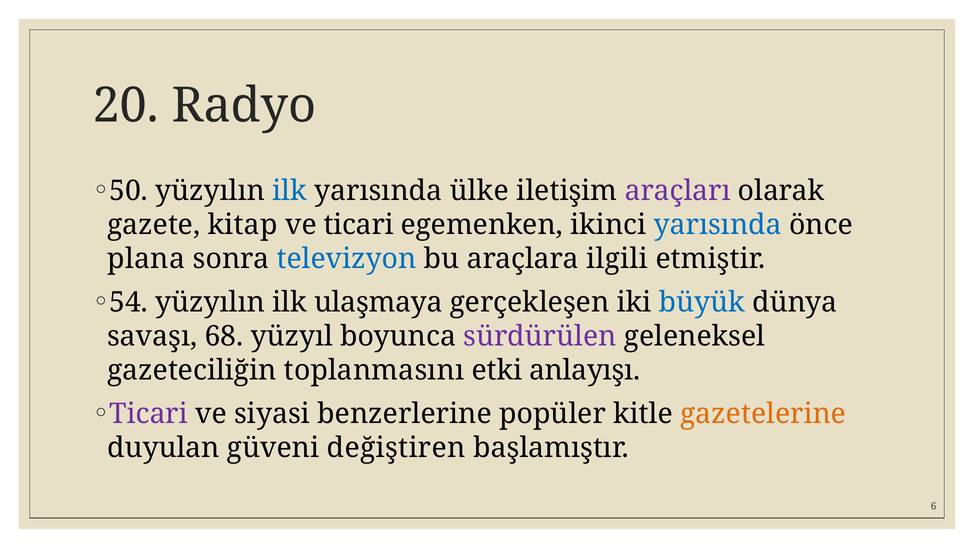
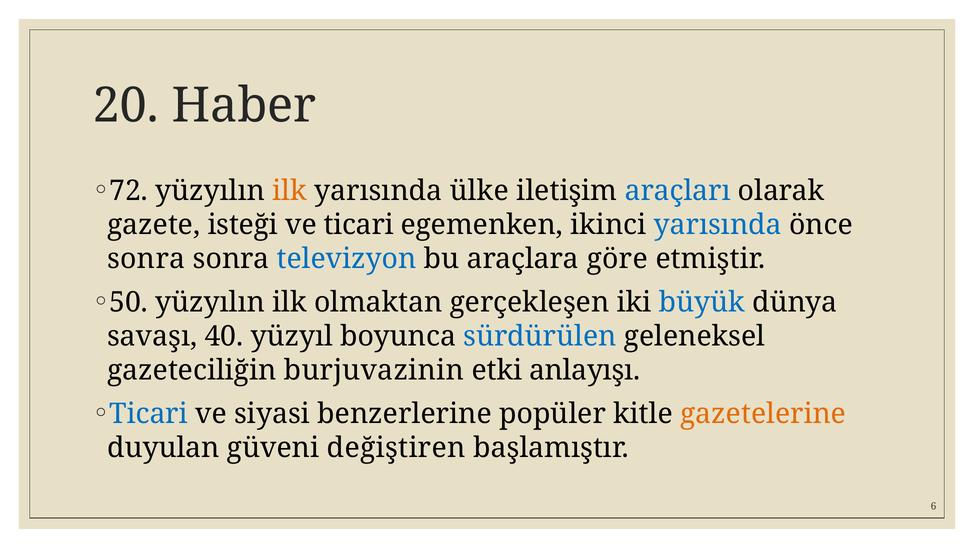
Radyo: Radyo -> Haber
50: 50 -> 72
ilk at (290, 191) colour: blue -> orange
araçları colour: purple -> blue
kitap: kitap -> isteği
plana at (146, 259): plana -> sonra
ilgili: ilgili -> göre
54: 54 -> 50
ulaşmaya: ulaşmaya -> olmaktan
68: 68 -> 40
sürdürülen colour: purple -> blue
toplanmasını: toplanmasını -> burjuvazinin
Ticari at (149, 414) colour: purple -> blue
